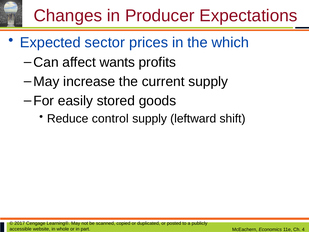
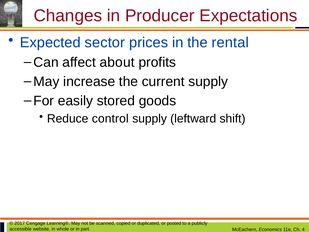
which: which -> rental
wants: wants -> about
